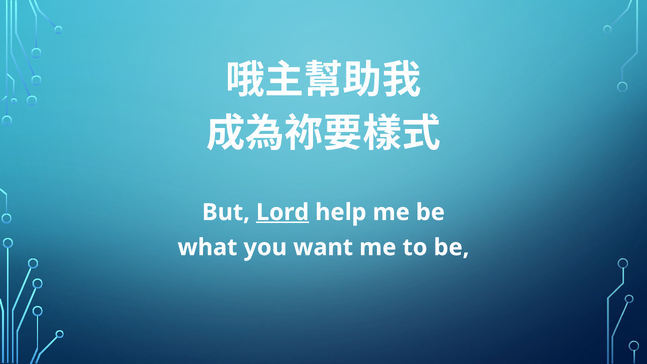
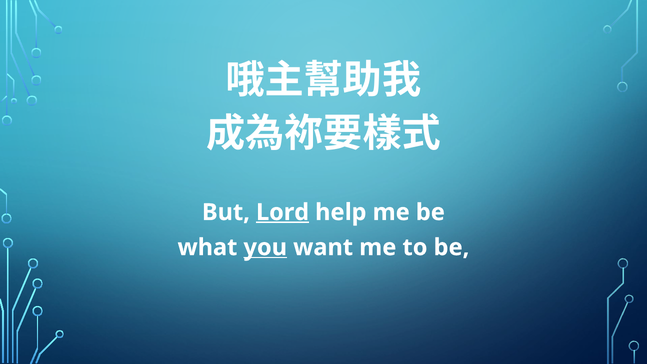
you underline: none -> present
